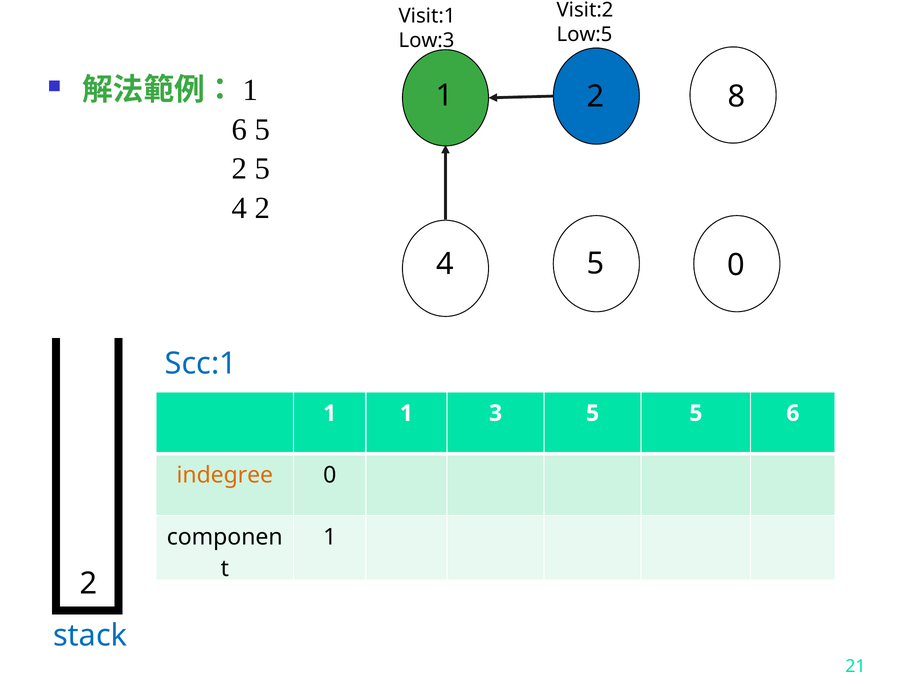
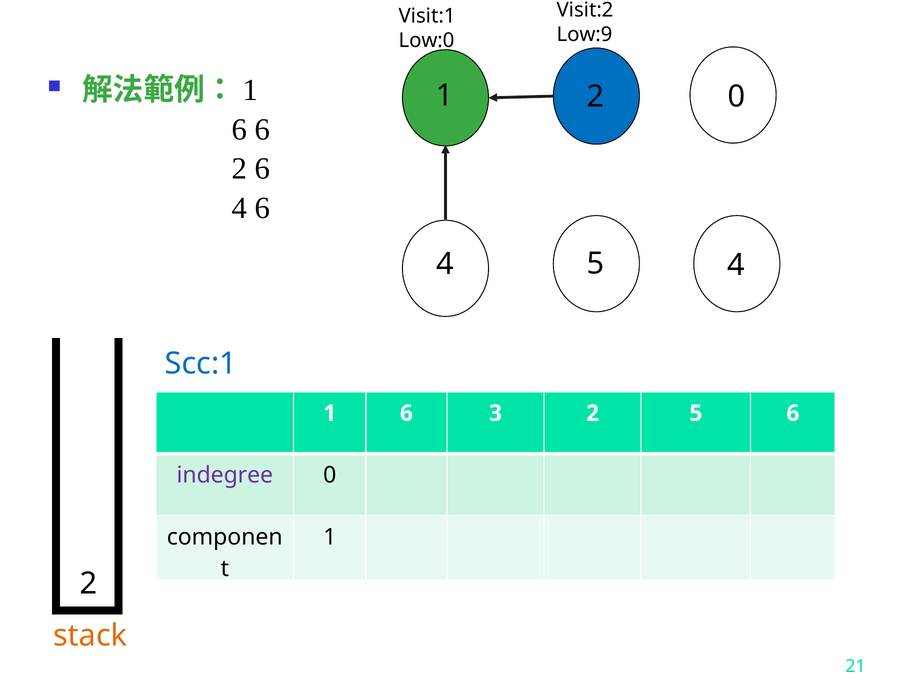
Low:5: Low:5 -> Low:9
Low:3: Low:3 -> Low:0
1 8: 8 -> 0
6 5: 5 -> 6
2 5: 5 -> 6
4 2: 2 -> 6
5 0: 0 -> 4
1 1: 1 -> 6
3 5: 5 -> 2
indegree colour: orange -> purple
stack colour: blue -> orange
